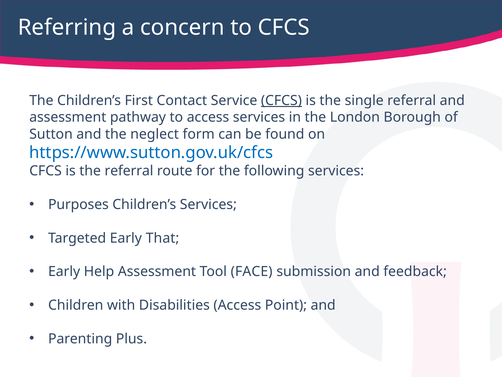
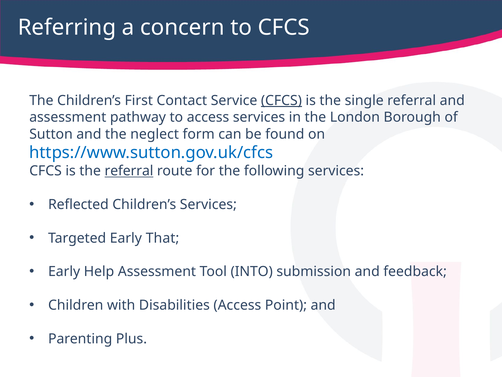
referral at (129, 171) underline: none -> present
Purposes: Purposes -> Reflected
FACE: FACE -> INTO
